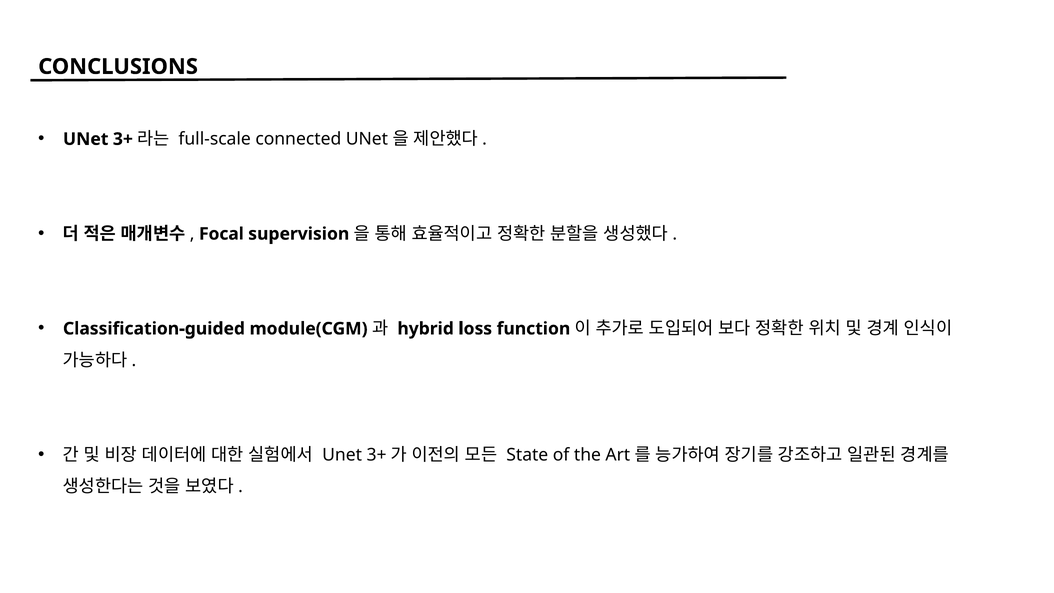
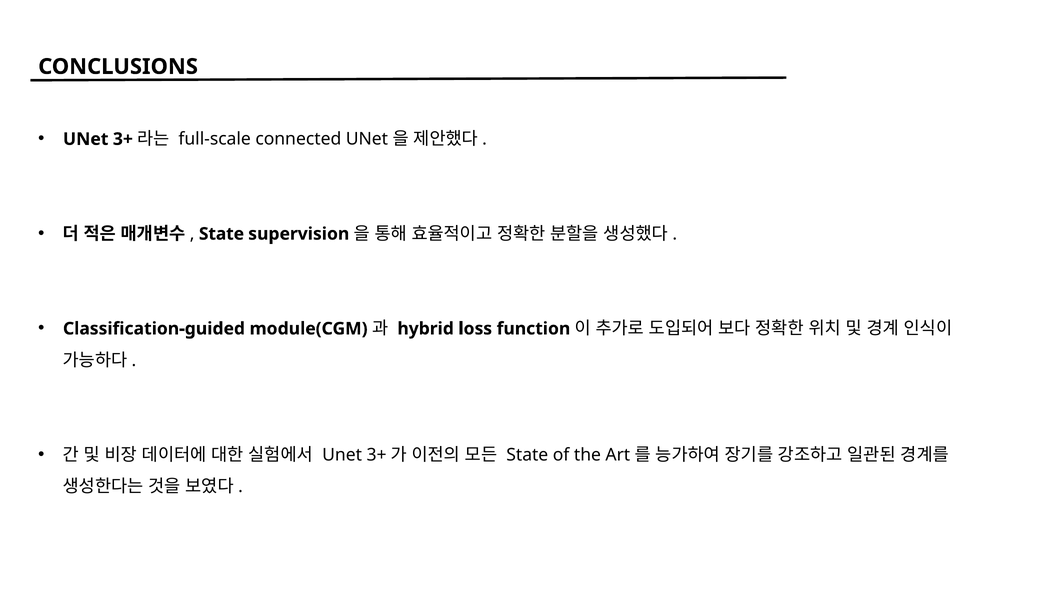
Focal at (221, 234): Focal -> State
